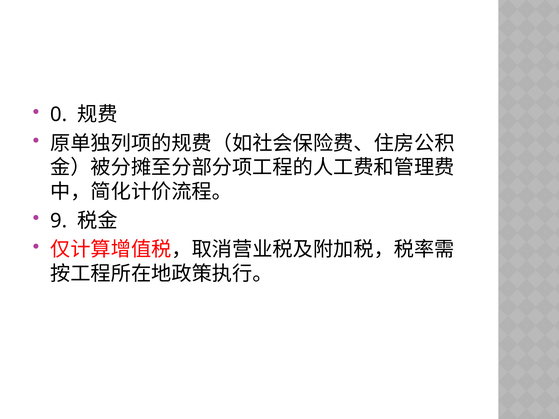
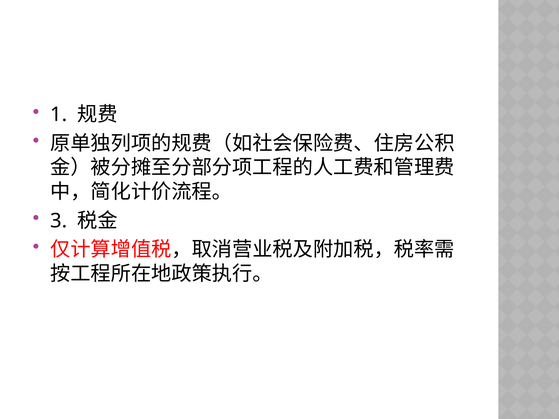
0: 0 -> 1
9: 9 -> 3
